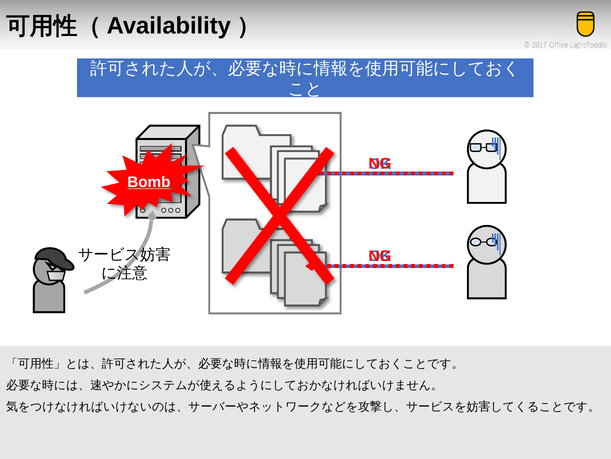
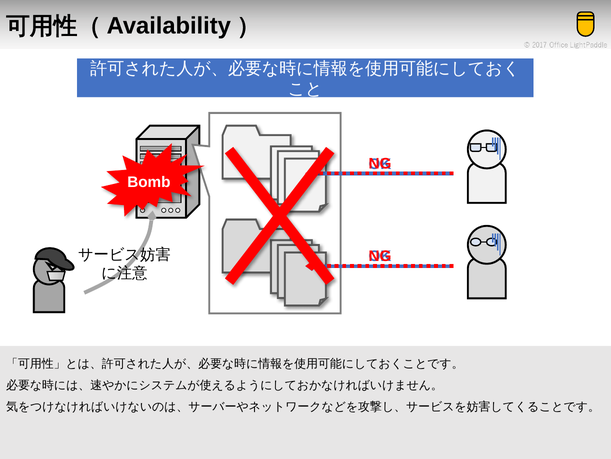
Bomb underline: present -> none
